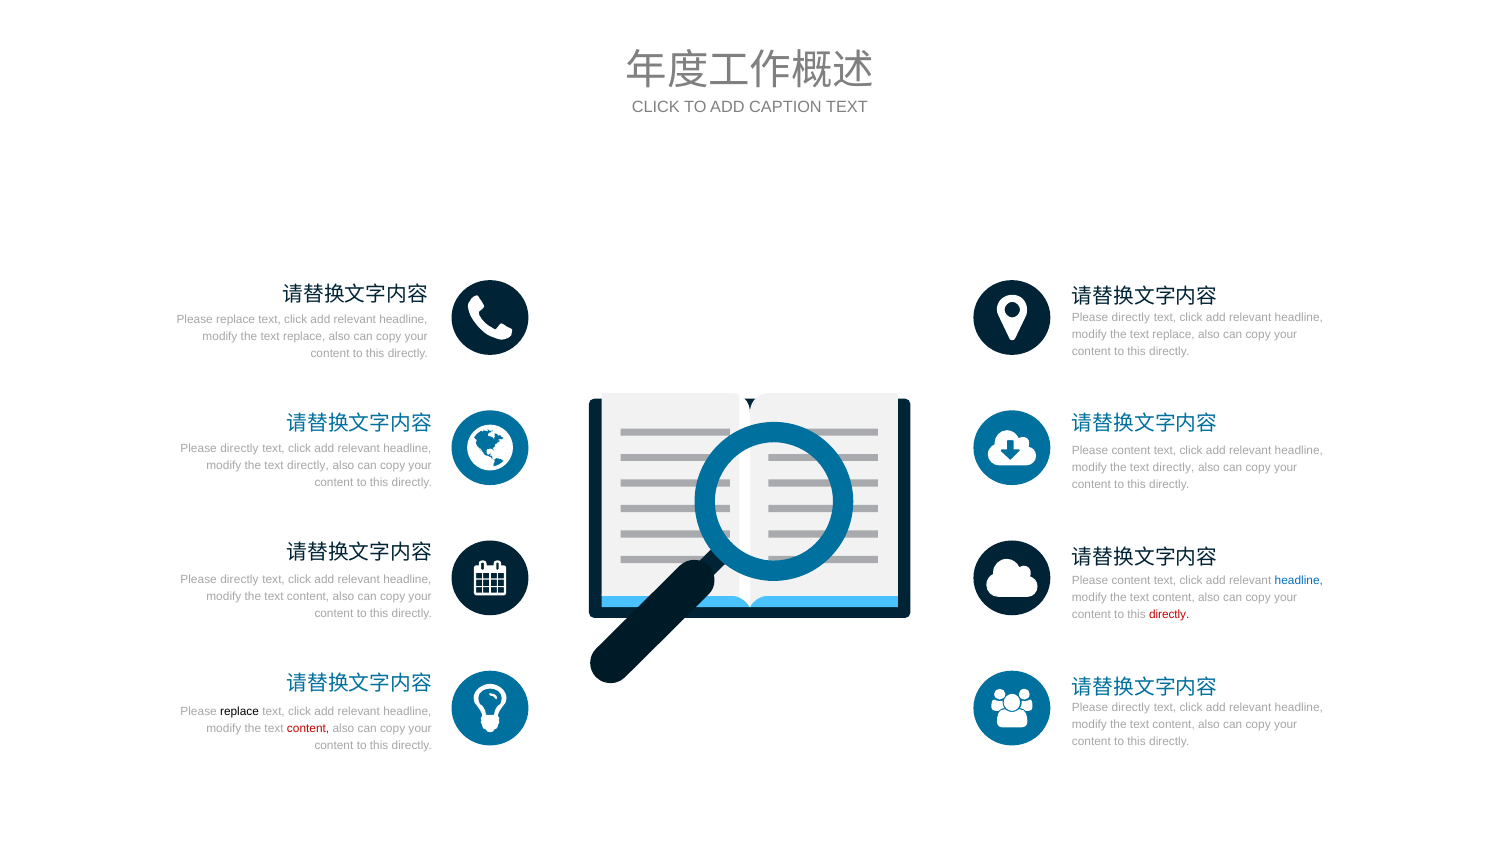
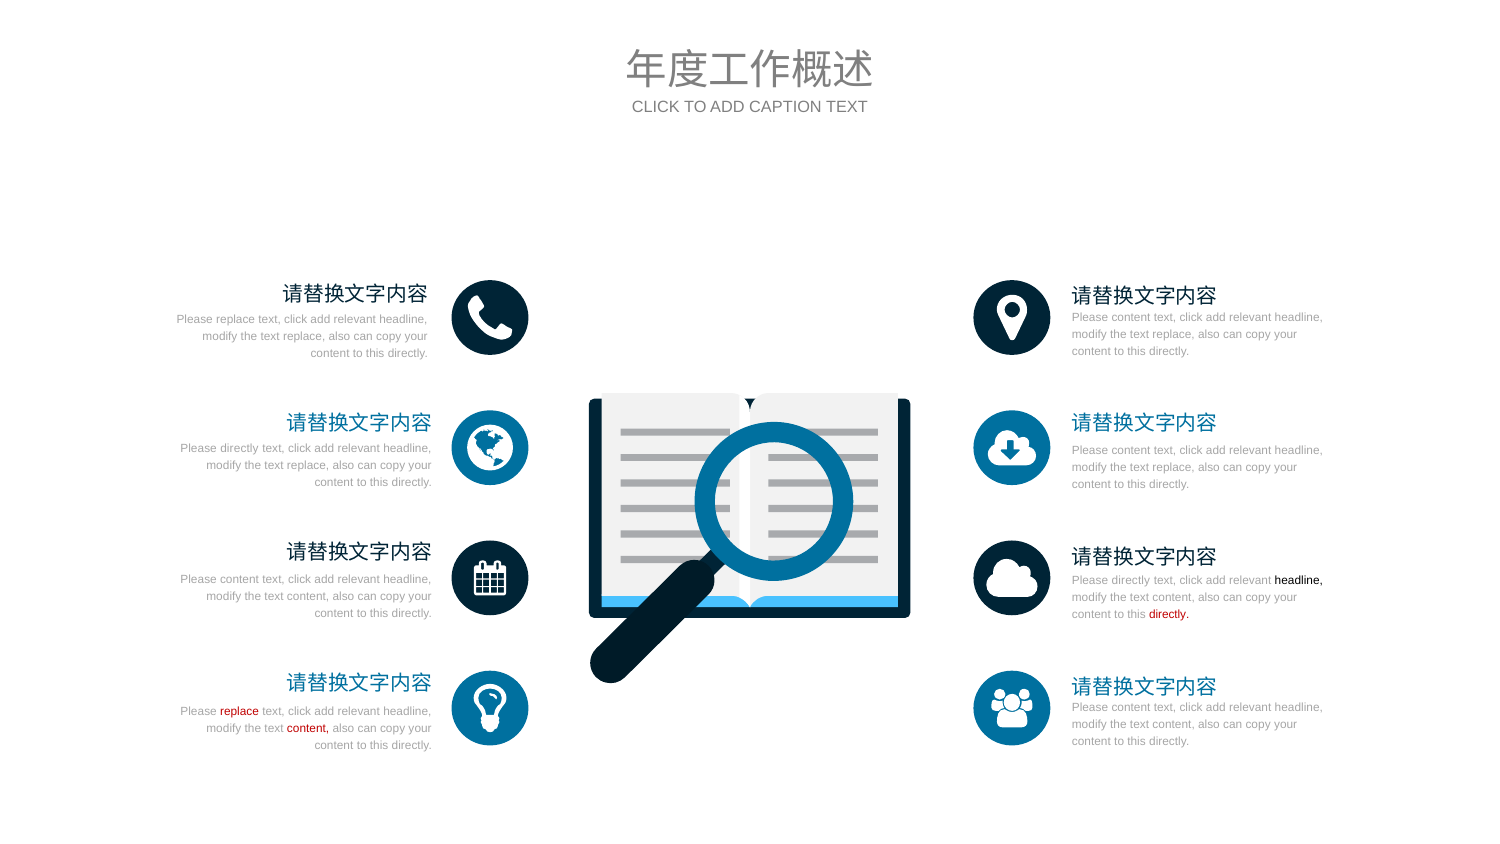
directly at (1131, 317): directly -> content
directly at (308, 466): directly -> replace
directly at (1174, 467): directly -> replace
directly at (239, 579): directly -> content
content at (1131, 581): content -> directly
headline at (1299, 581) colour: blue -> black
directly at (1131, 708): directly -> content
replace at (240, 711) colour: black -> red
